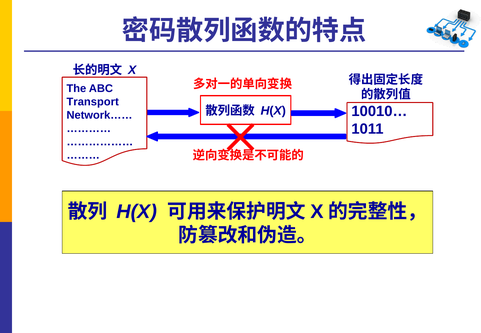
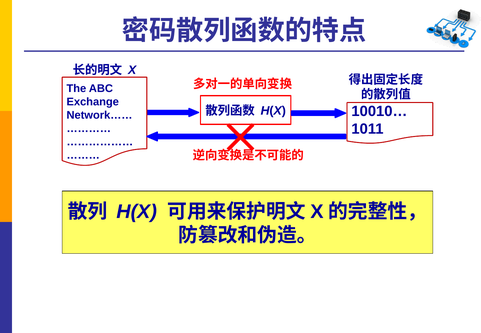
Transport: Transport -> Exchange
